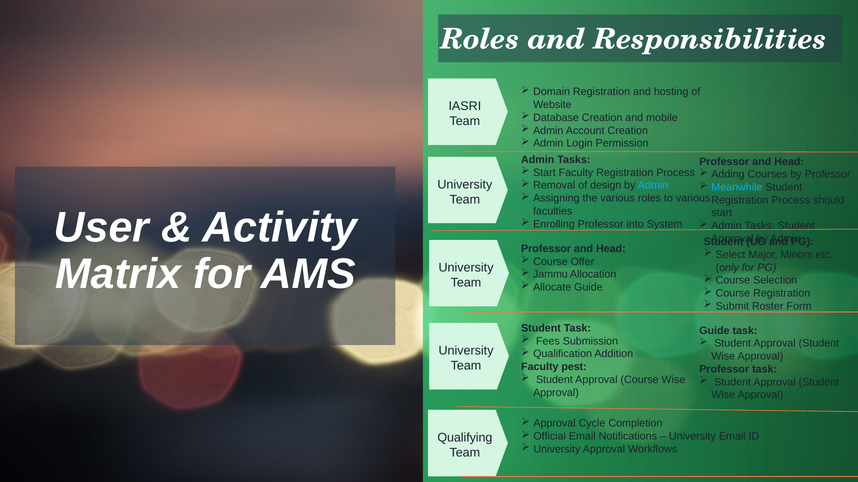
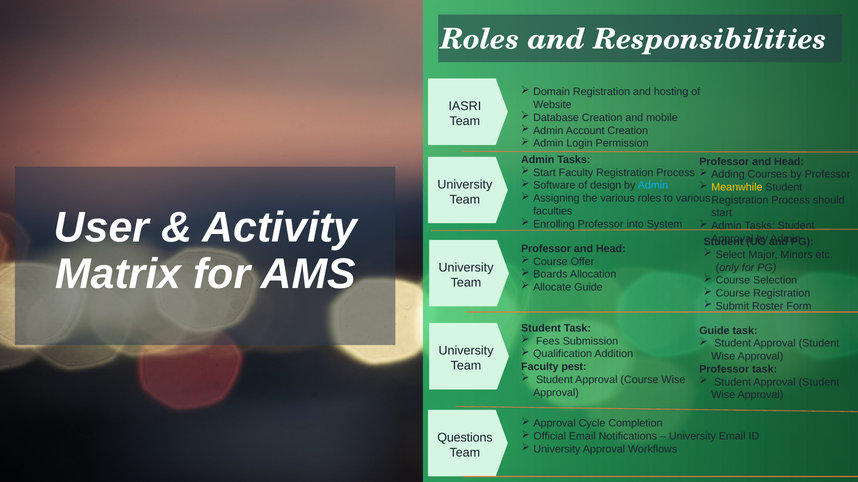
Removal: Removal -> Software
Meanwhile colour: light blue -> yellow
Jammu: Jammu -> Boards
Qualifying: Qualifying -> Questions
